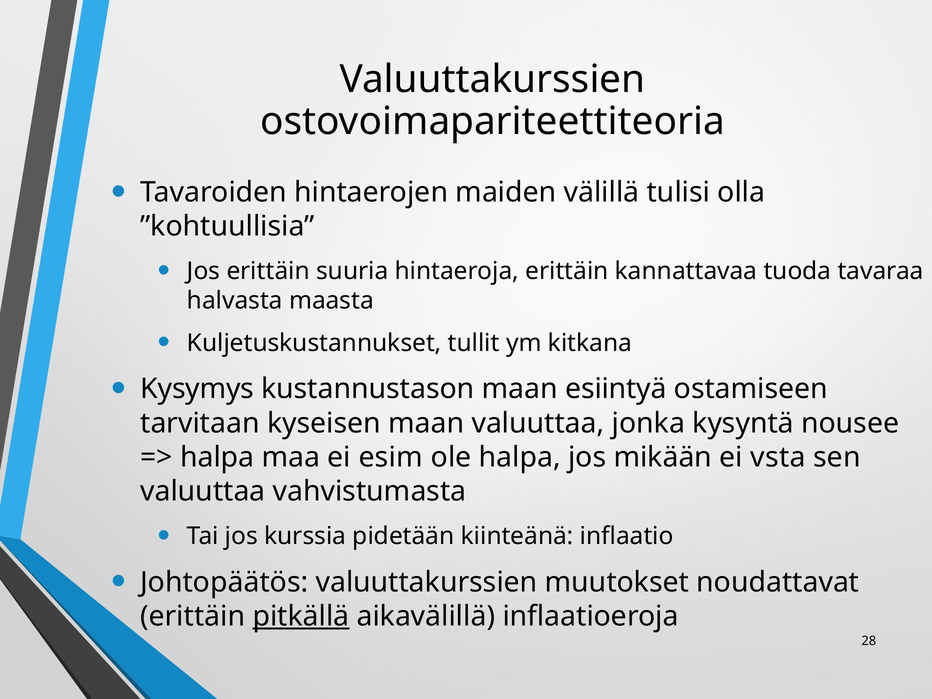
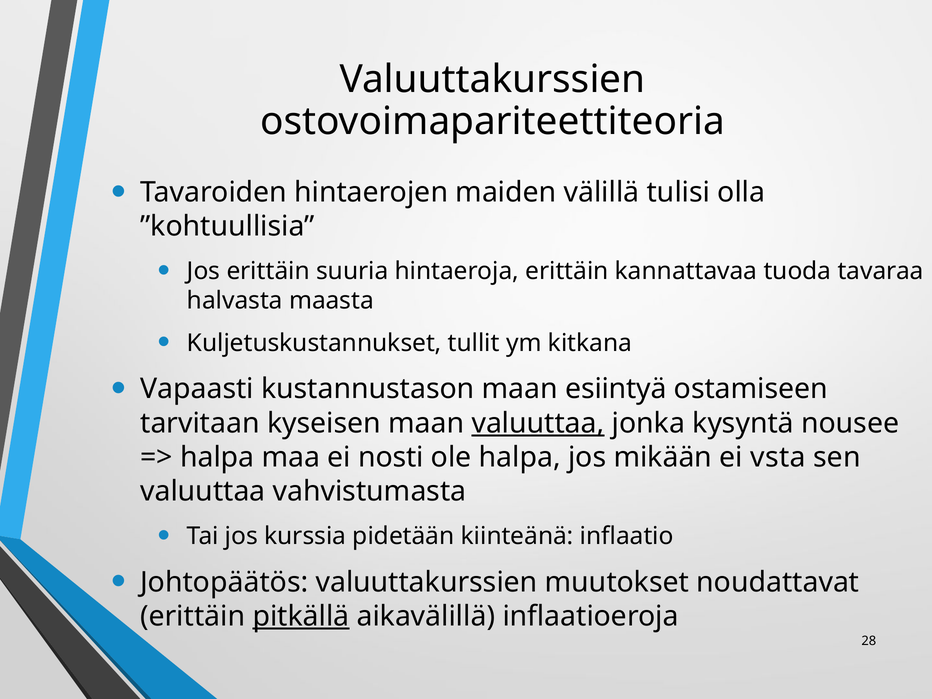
Kysymys: Kysymys -> Vapaasti
valuuttaa at (538, 423) underline: none -> present
esim: esim -> nosti
